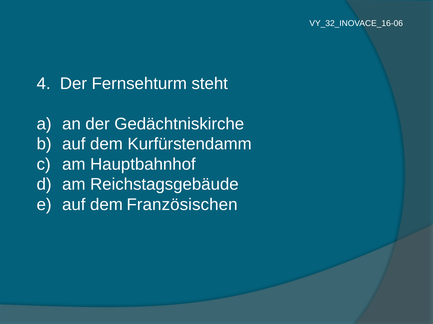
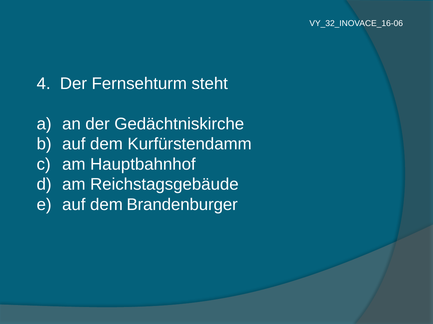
Französischen: Französischen -> Brandenburger
